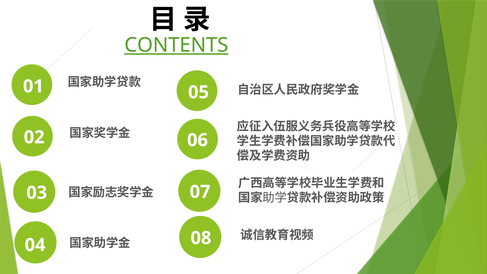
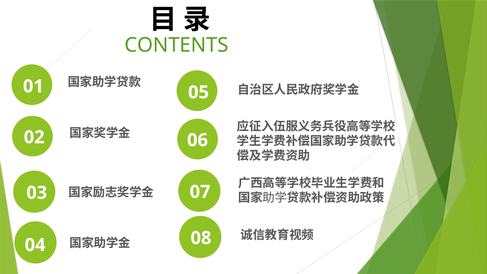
CONTENTS underline: present -> none
